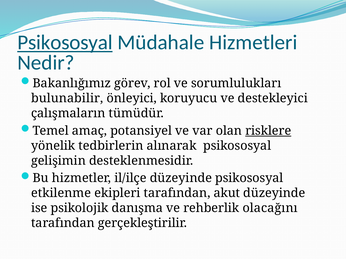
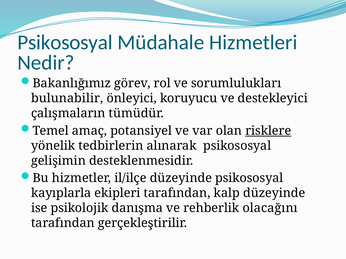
Psikososyal at (65, 43) underline: present -> none
etkilenme: etkilenme -> kayıplarla
akut: akut -> kalp
